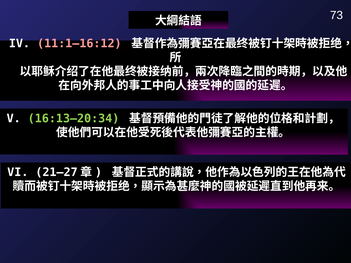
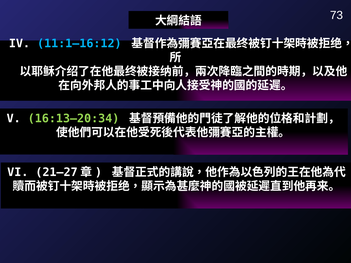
11:1–16:12 colour: pink -> light blue
